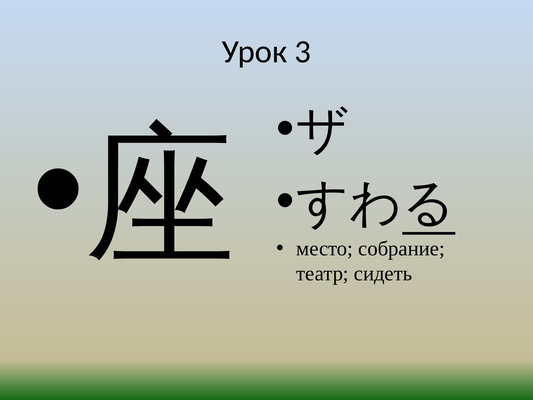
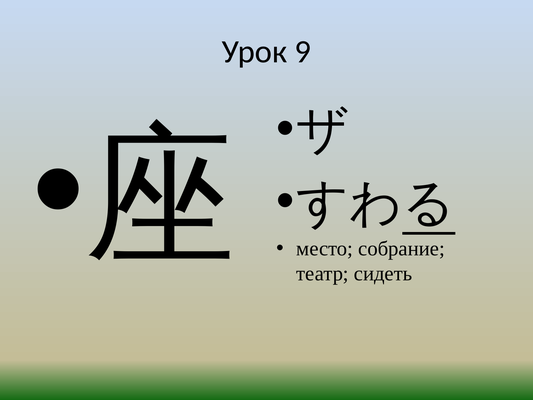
3: 3 -> 9
